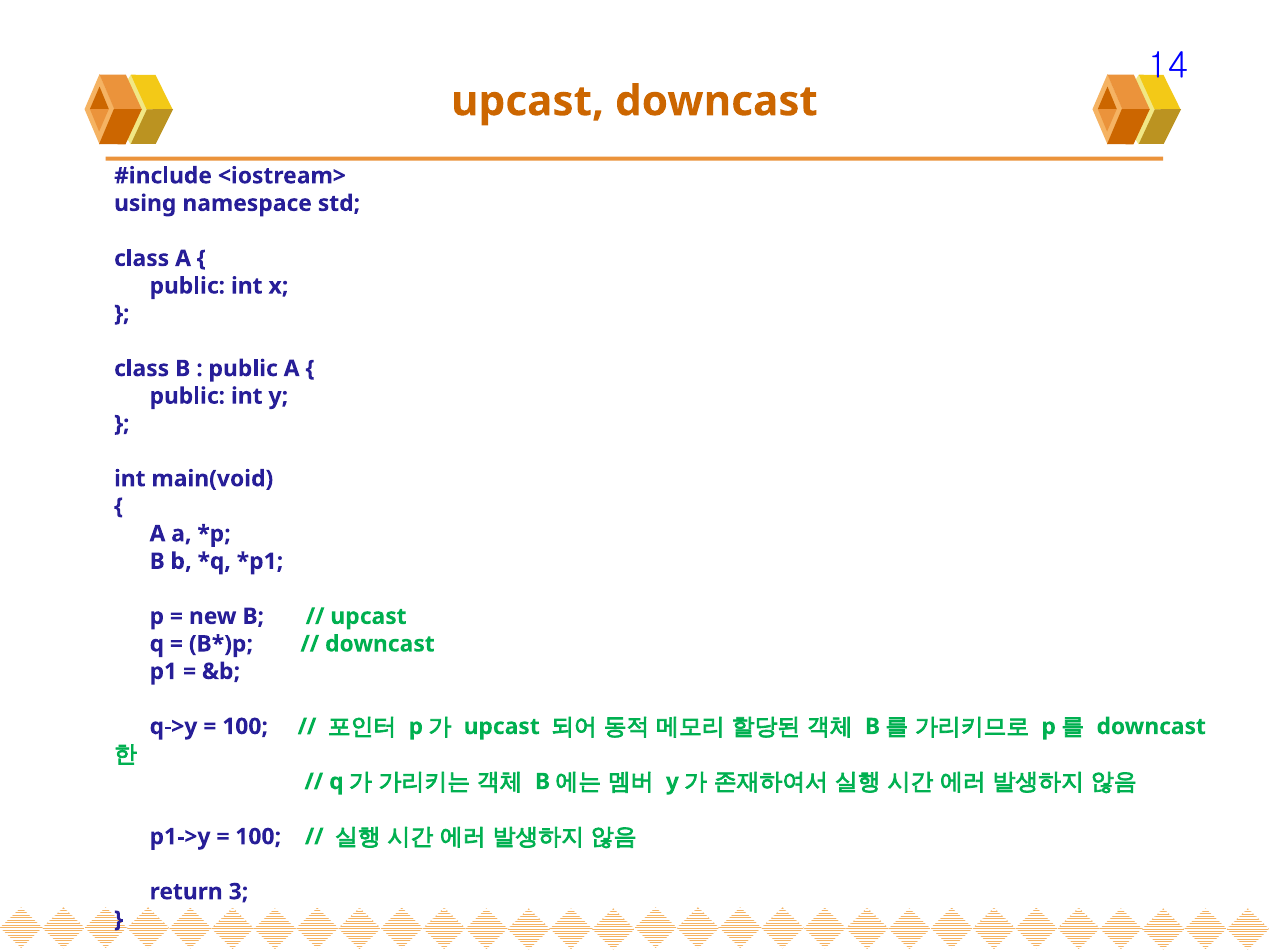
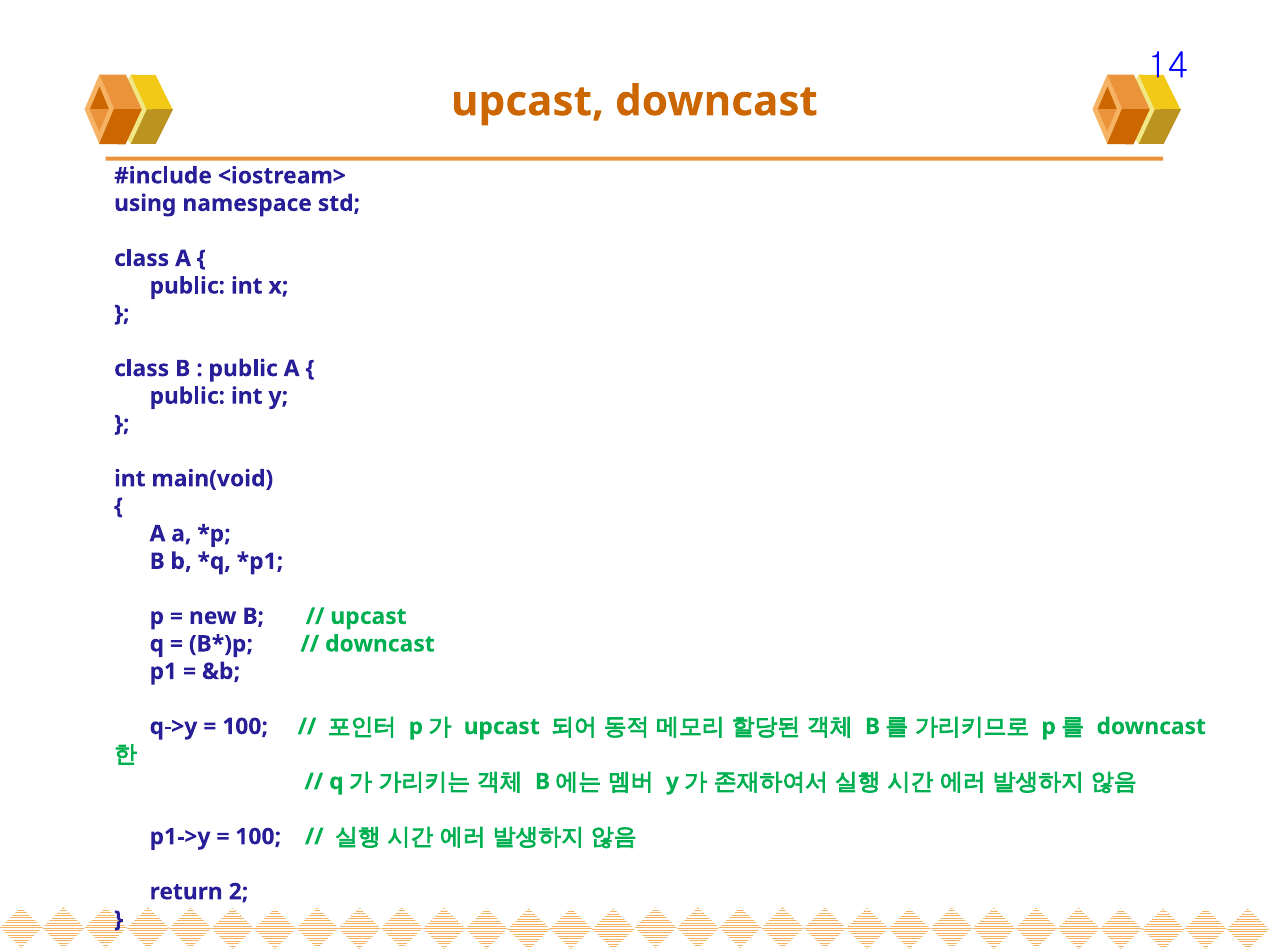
3: 3 -> 2
